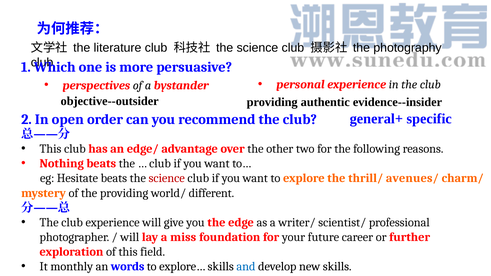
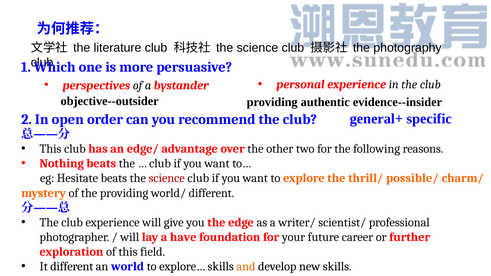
avenues/: avenues/ -> possible/
miss: miss -> have
It monthly: monthly -> different
words: words -> world
and colour: blue -> orange
